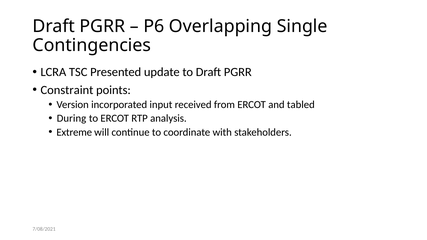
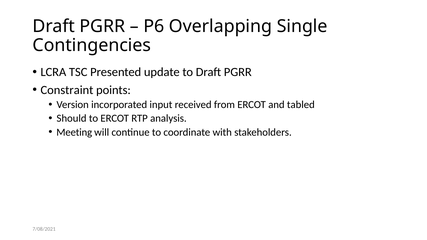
During: During -> Should
Extreme: Extreme -> Meeting
